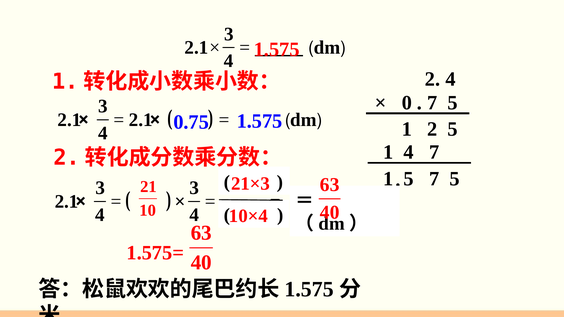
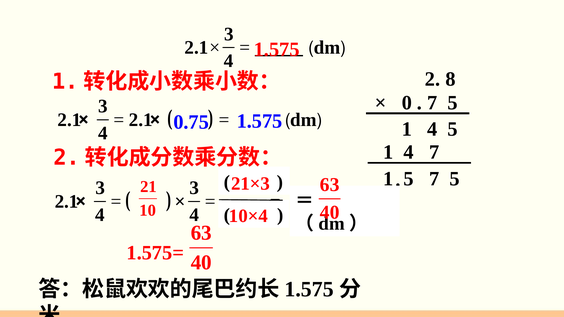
2 4: 4 -> 8
2 at (432, 129): 2 -> 4
